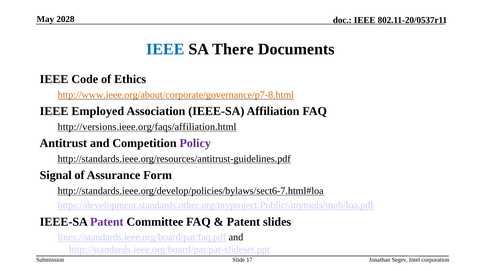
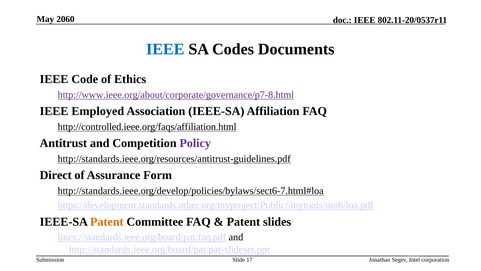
2028: 2028 -> 2060
There: There -> Codes
http://www.ieee.org/about/corporate/governance/p7-8.html colour: orange -> purple
http://versions.ieee.org/faqs/affiliation.html: http://versions.ieee.org/faqs/affiliation.html -> http://controlled.ieee.org/faqs/affiliation.html
Signal: Signal -> Direct
Patent at (107, 221) colour: purple -> orange
